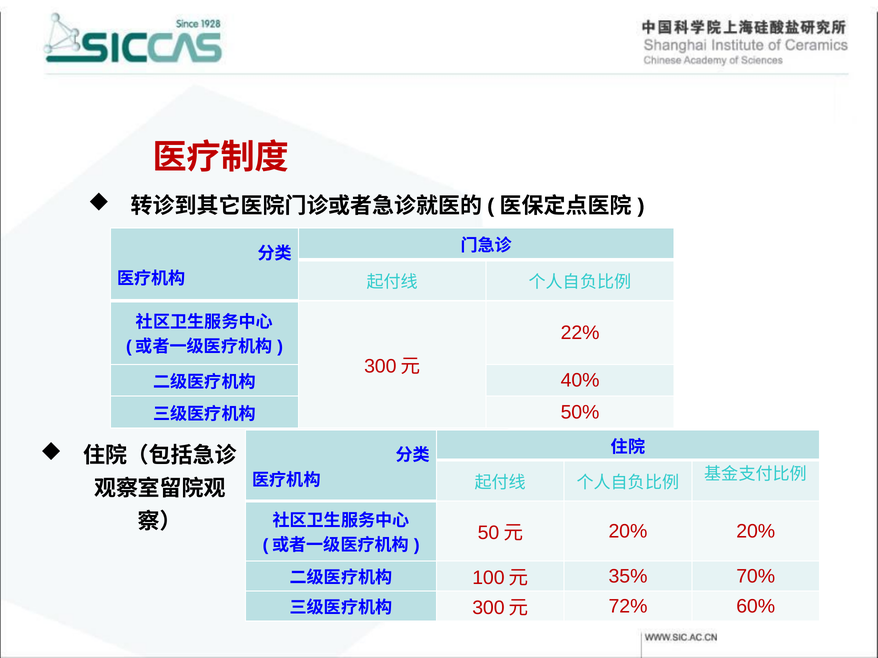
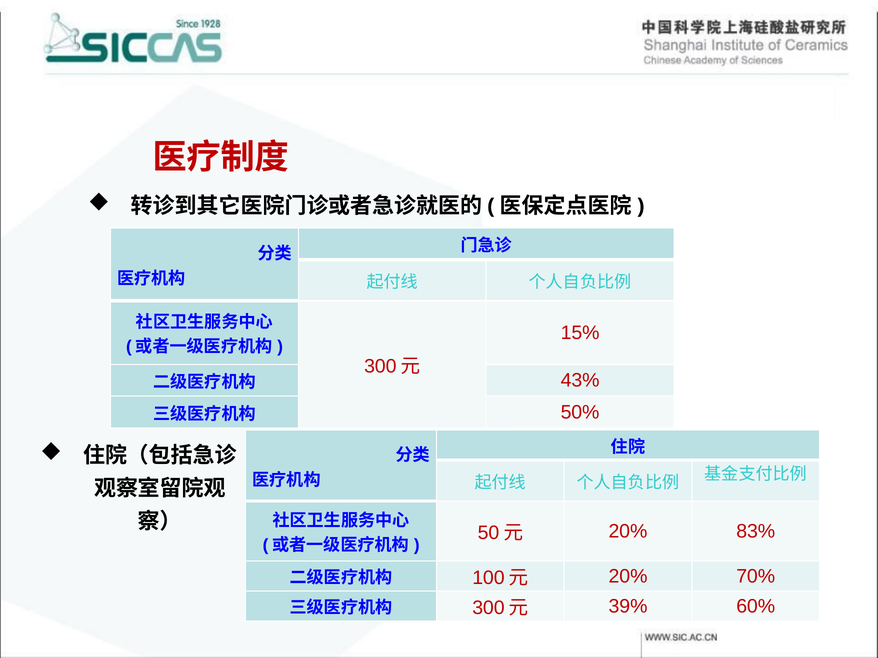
22%: 22% -> 15%
40%: 40% -> 43%
20% 20%: 20% -> 83%
35% at (628, 577): 35% -> 20%
72%: 72% -> 39%
